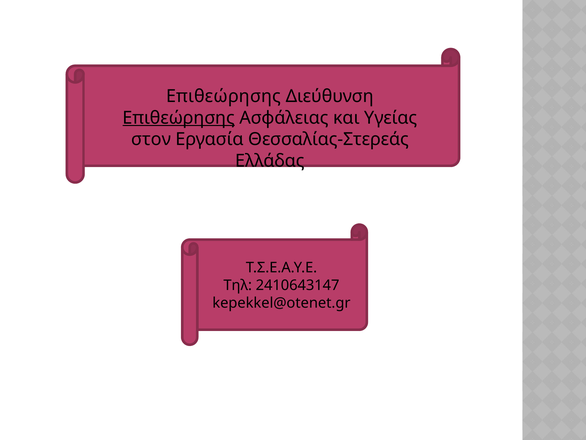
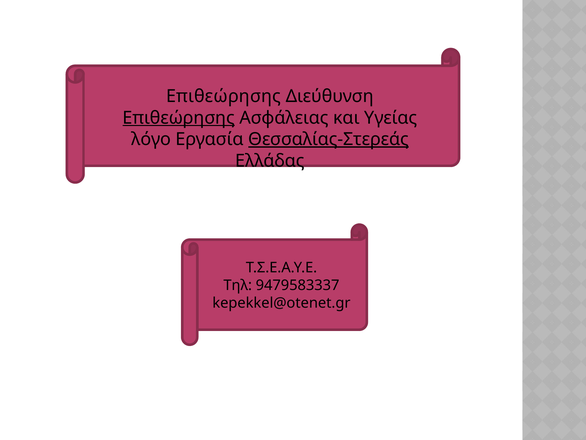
στον: στον -> λόγο
Θεσσαλίας-Στερεάς underline: none -> present
2410643147: 2410643147 -> 9479583337
